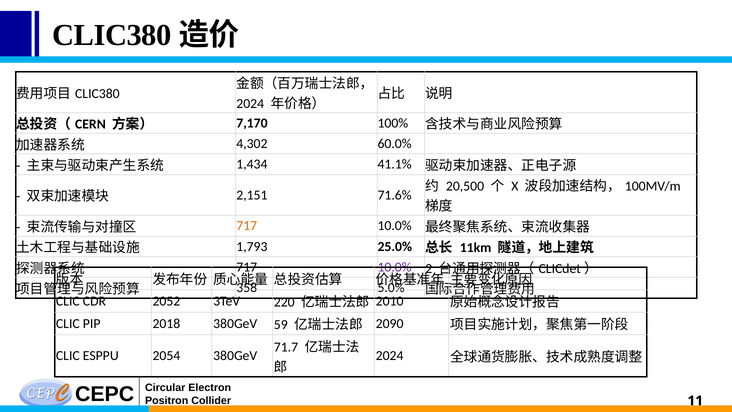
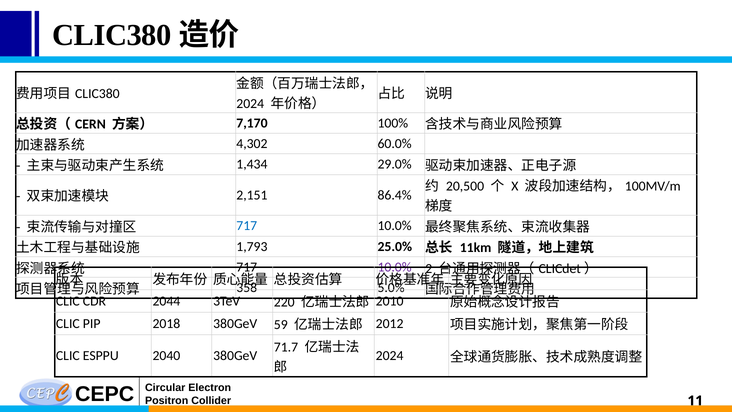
41.1%: 41.1% -> 29.0%
71.6%: 71.6% -> 86.4%
717 at (247, 226) colour: orange -> blue
2052: 2052 -> 2044
2090: 2090 -> 2012
2054: 2054 -> 2040
